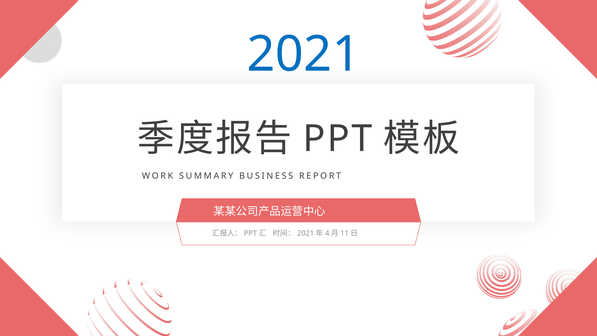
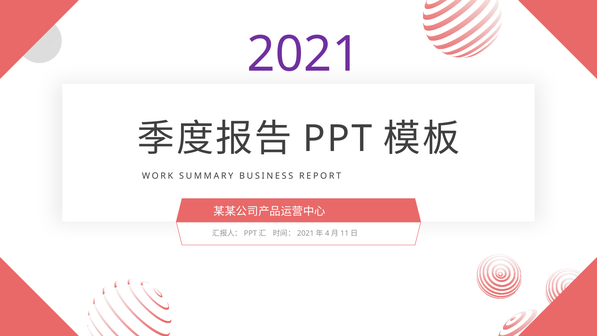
2021 colour: blue -> purple
